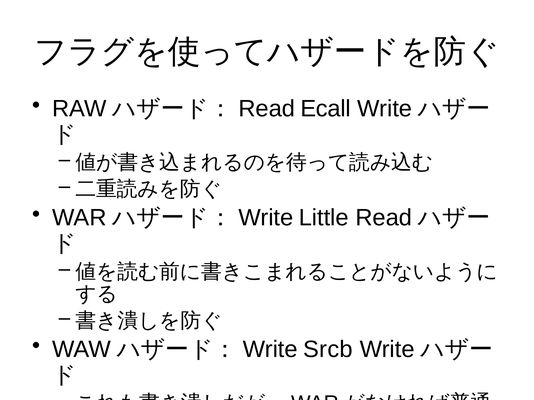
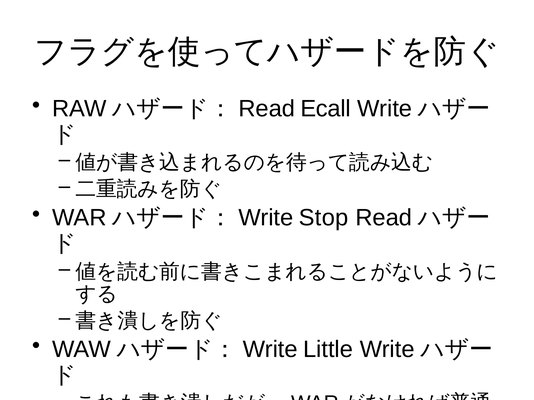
Little: Little -> Stop
Srcb: Srcb -> Little
